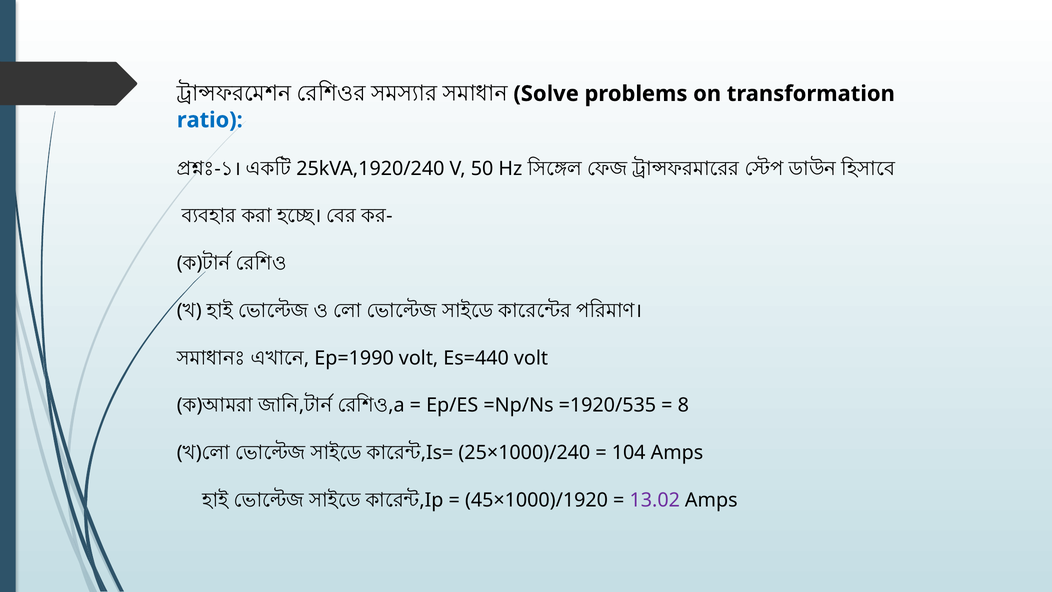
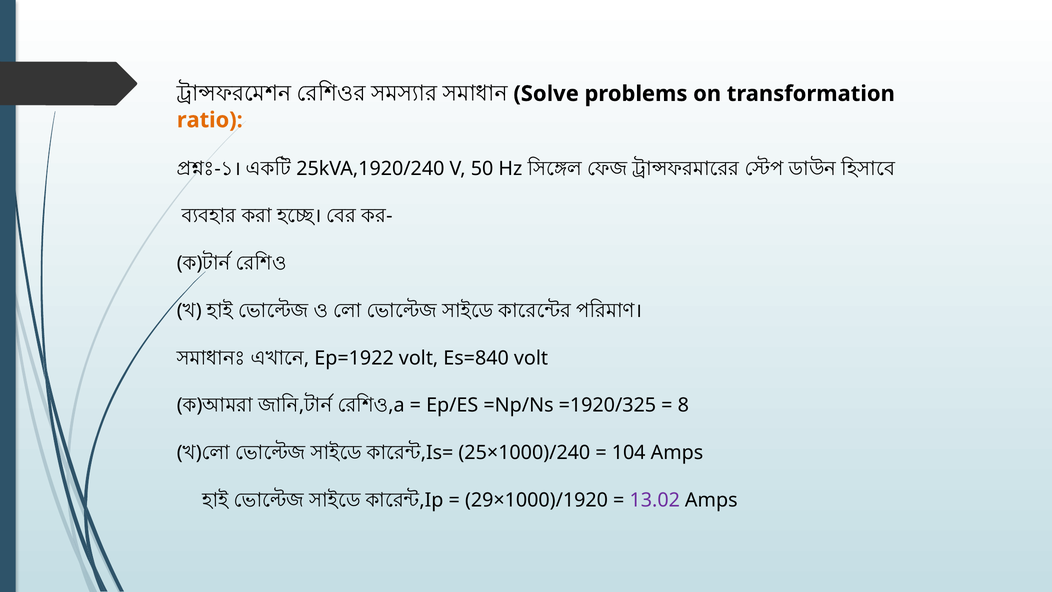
ratio colour: blue -> orange
Ep=1990: Ep=1990 -> Ep=1922
Es=440: Es=440 -> Es=840
=1920/535: =1920/535 -> =1920/325
45×1000)/1920: 45×1000)/1920 -> 29×1000)/1920
